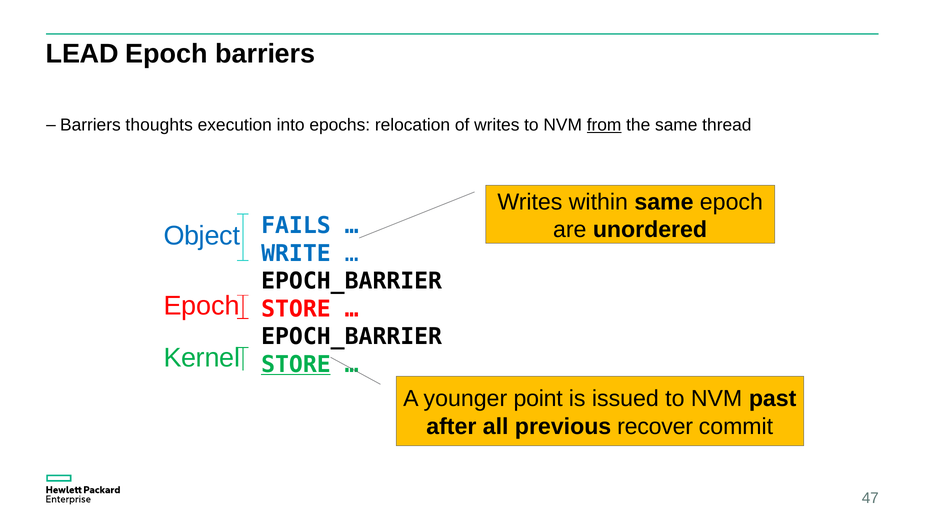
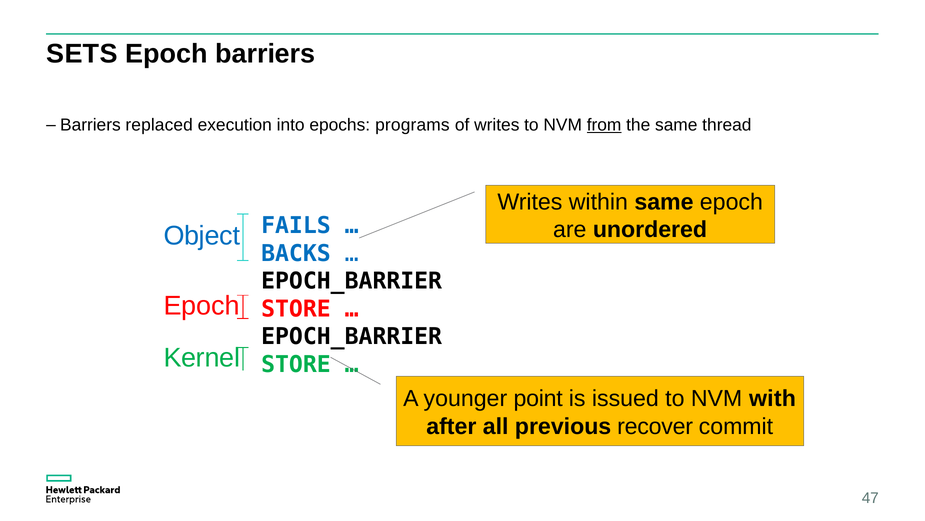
LEAD: LEAD -> SETS
thoughts: thoughts -> replaced
relocation: relocation -> programs
WRITE: WRITE -> BACKS
STORE at (296, 364) underline: present -> none
past: past -> with
